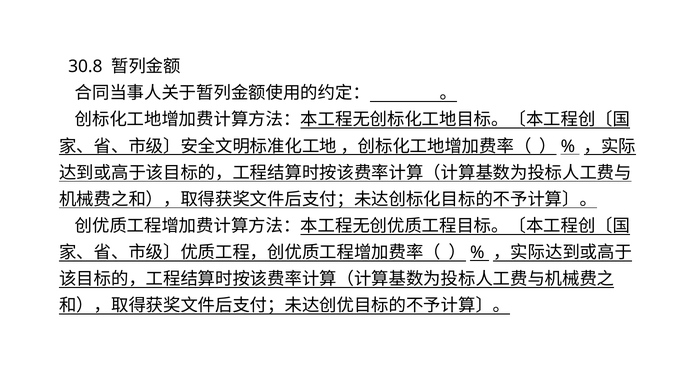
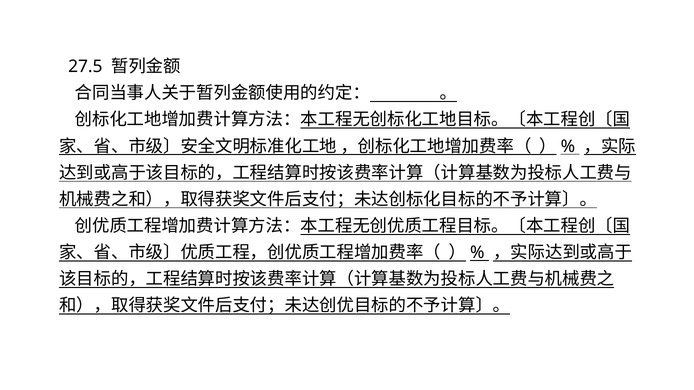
30.8: 30.8 -> 27.5
